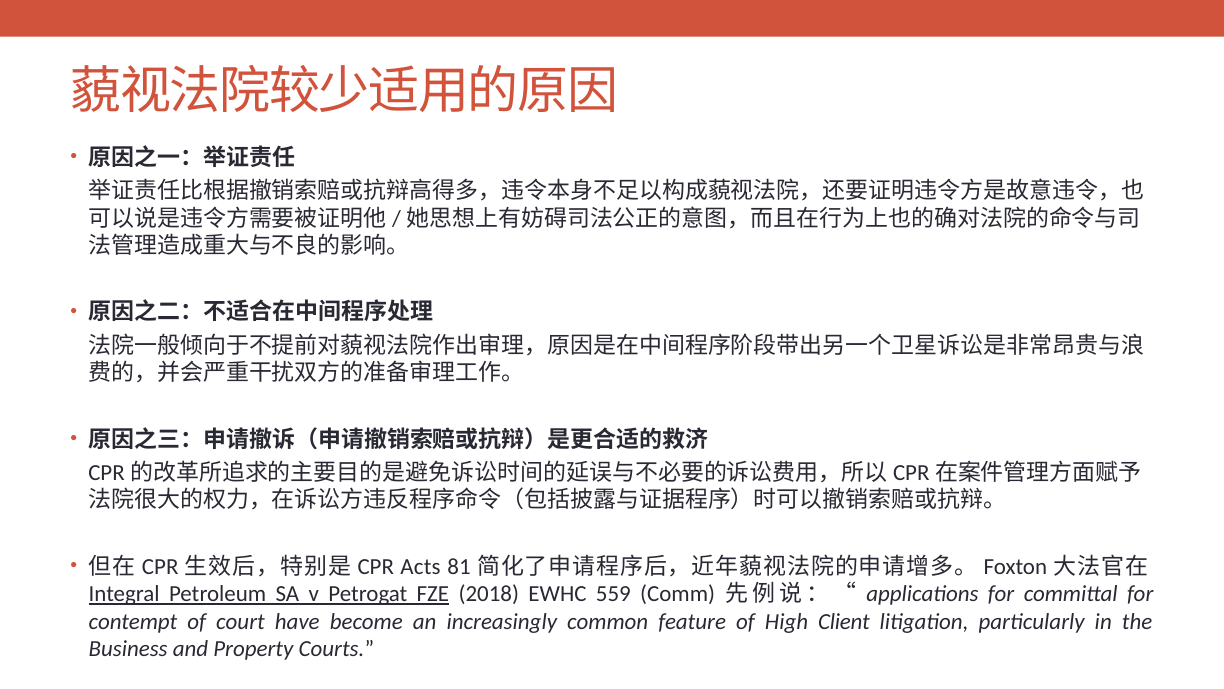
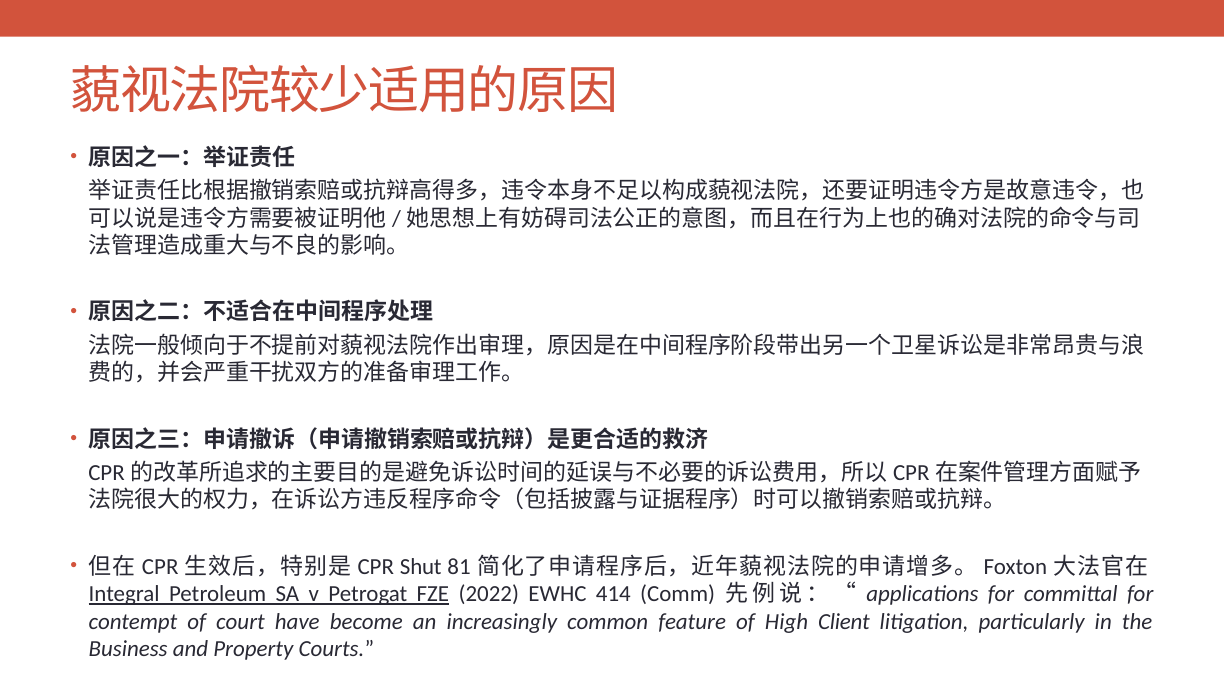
Acts: Acts -> Shut
2018: 2018 -> 2022
559: 559 -> 414
